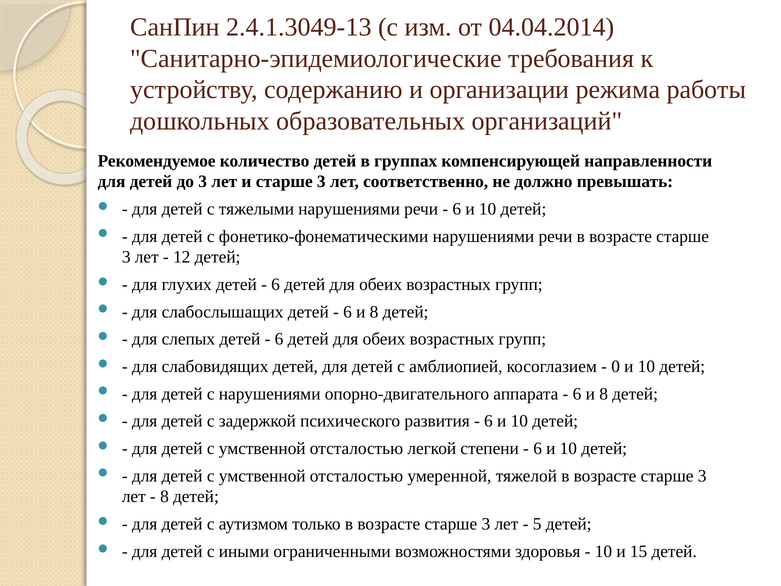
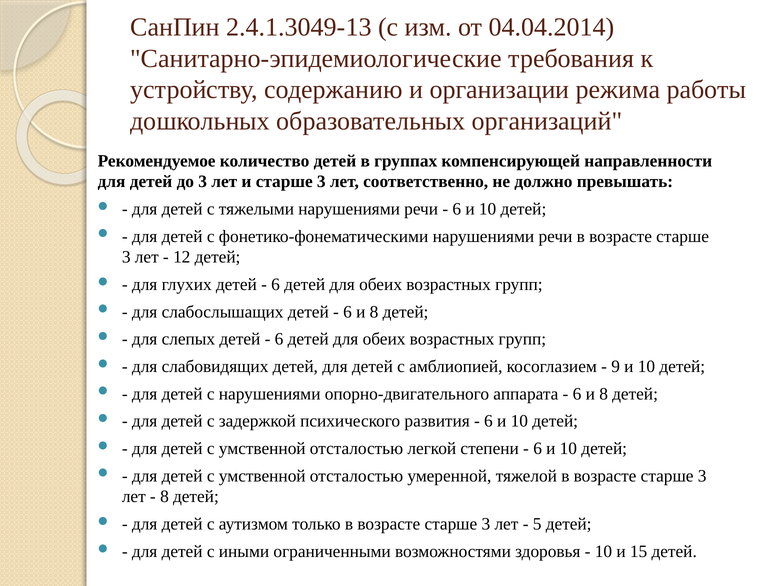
0: 0 -> 9
